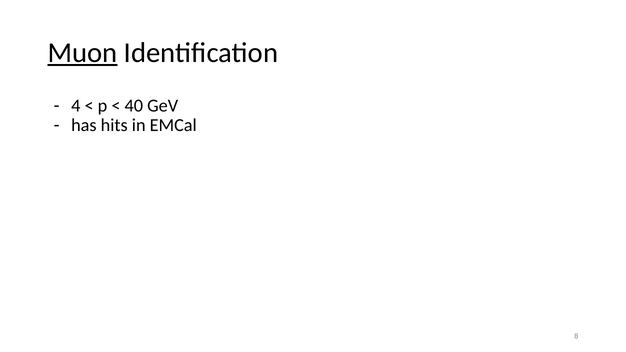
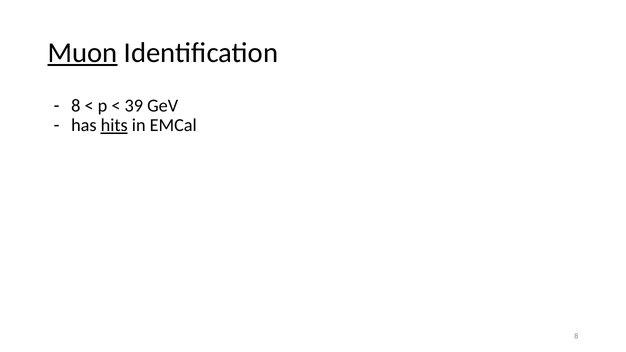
4 at (76, 106): 4 -> 8
40: 40 -> 39
hits underline: none -> present
